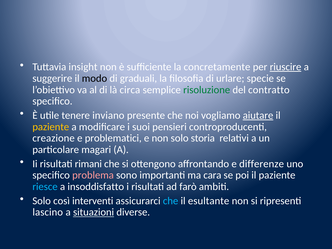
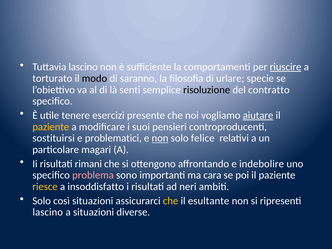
Tuttavia insight: insight -> lascino
concretamente: concretamente -> comportamenti
suggerire: suggerire -> torturato
graduali: graduali -> saranno
circa: circa -> senti
risoluzione colour: green -> black
inviano: inviano -> esercizi
creazione: creazione -> sostituirsi
non at (160, 138) underline: none -> present
storia: storia -> felice
differenze: differenze -> indebolire
riesce colour: light blue -> yellow
farò: farò -> neri
così interventi: interventi -> situazioni
che at (171, 201) colour: light blue -> yellow
situazioni at (94, 212) underline: present -> none
